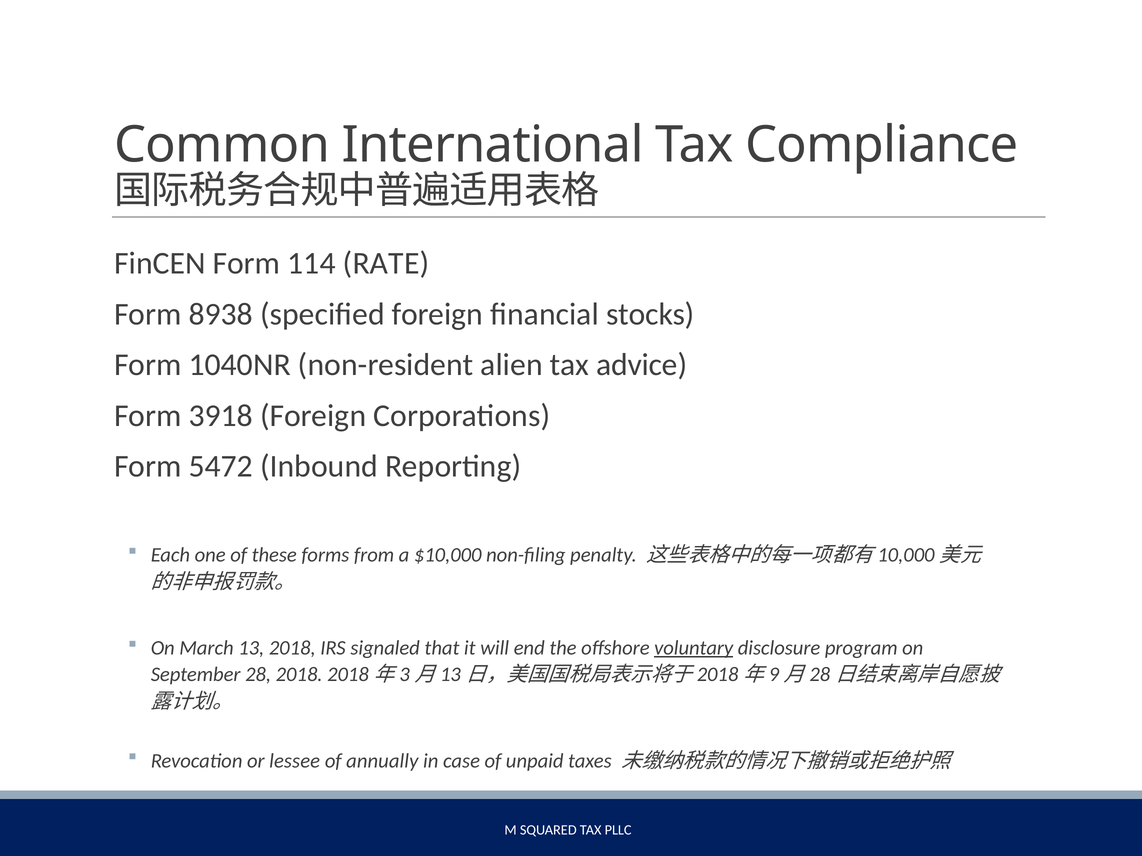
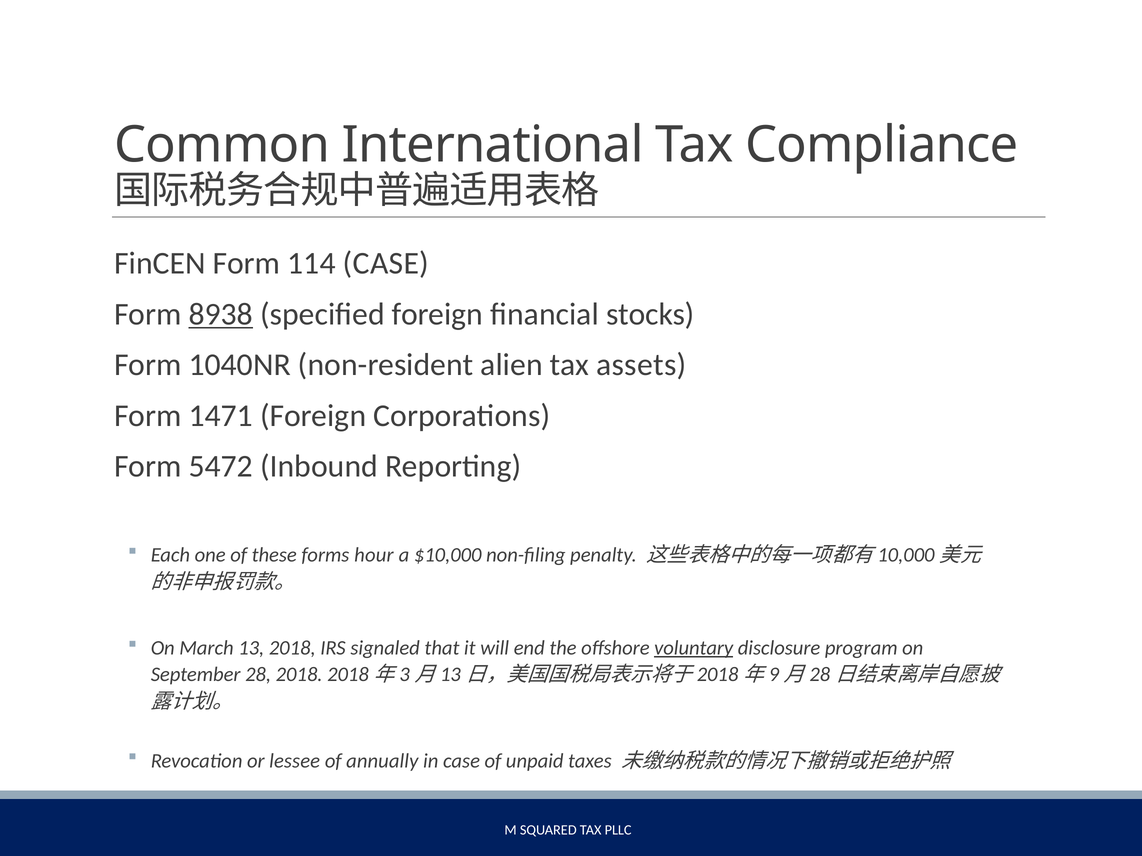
114 RATE: RATE -> CASE
8938 underline: none -> present
advice: advice -> assets
3918: 3918 -> 1471
from: from -> hour
